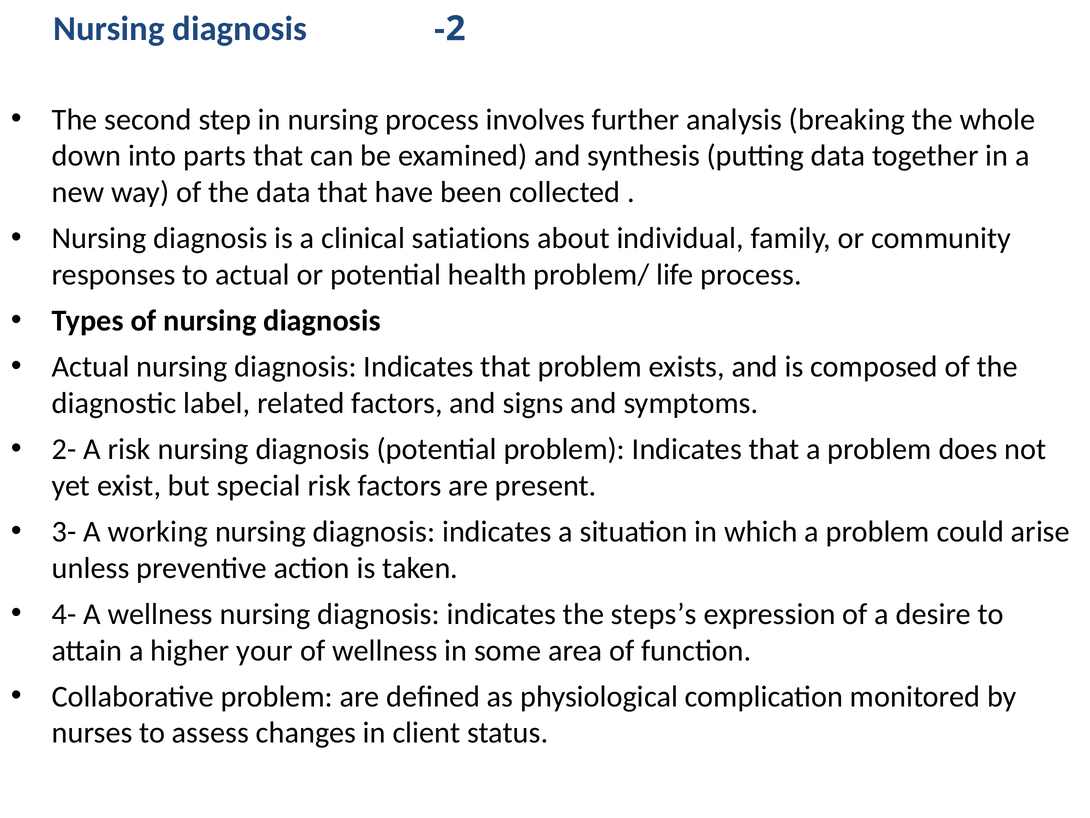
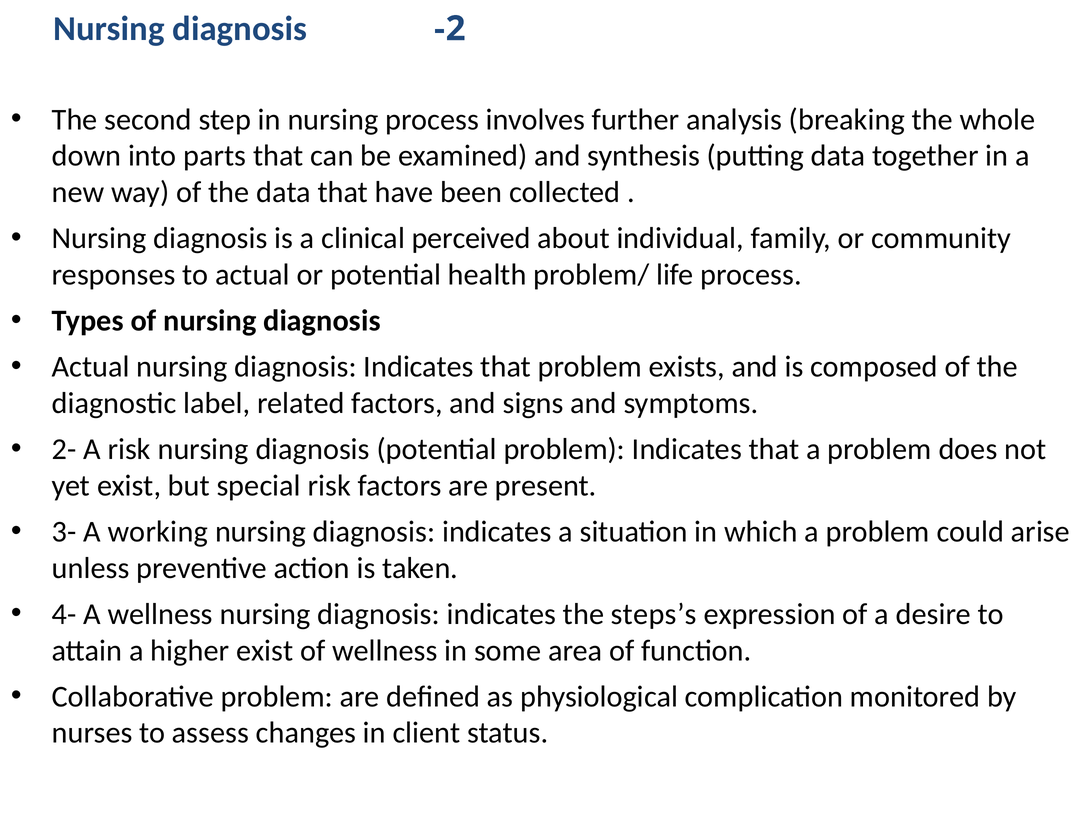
satiations: satiations -> perceived
higher your: your -> exist
